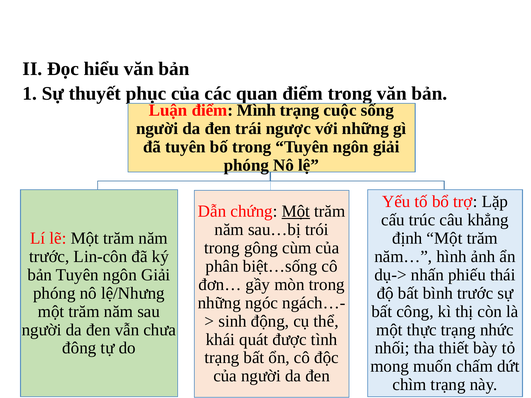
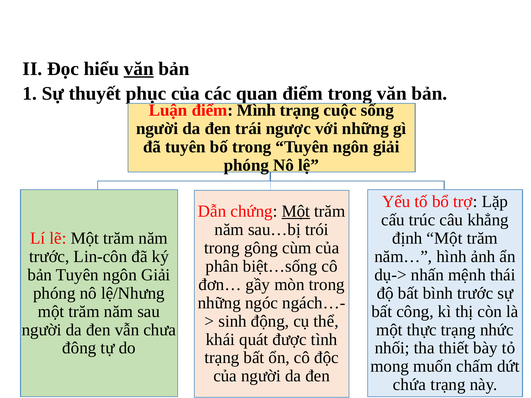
văn at (139, 69) underline: none -> present
phiếu: phiếu -> mệnh
chìm: chìm -> chứa
